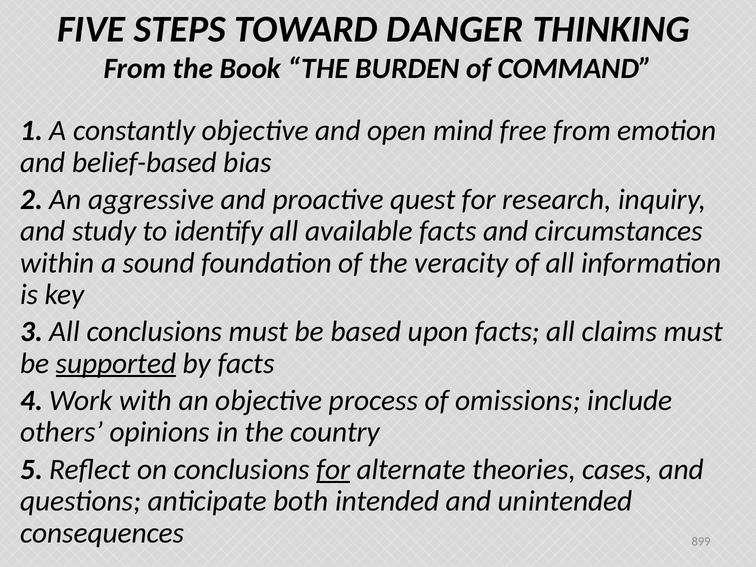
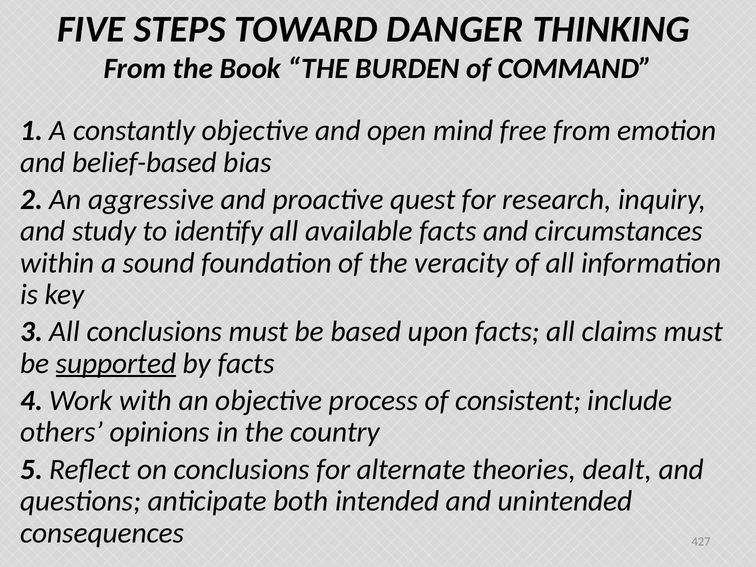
omissions: omissions -> consistent
for at (333, 469) underline: present -> none
cases: cases -> dealt
899: 899 -> 427
